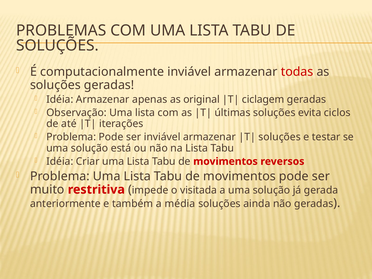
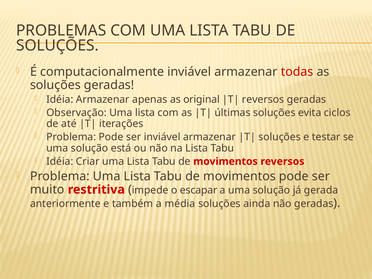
ciclagem at (263, 99): ciclagem -> reversos
visitada: visitada -> escapar
